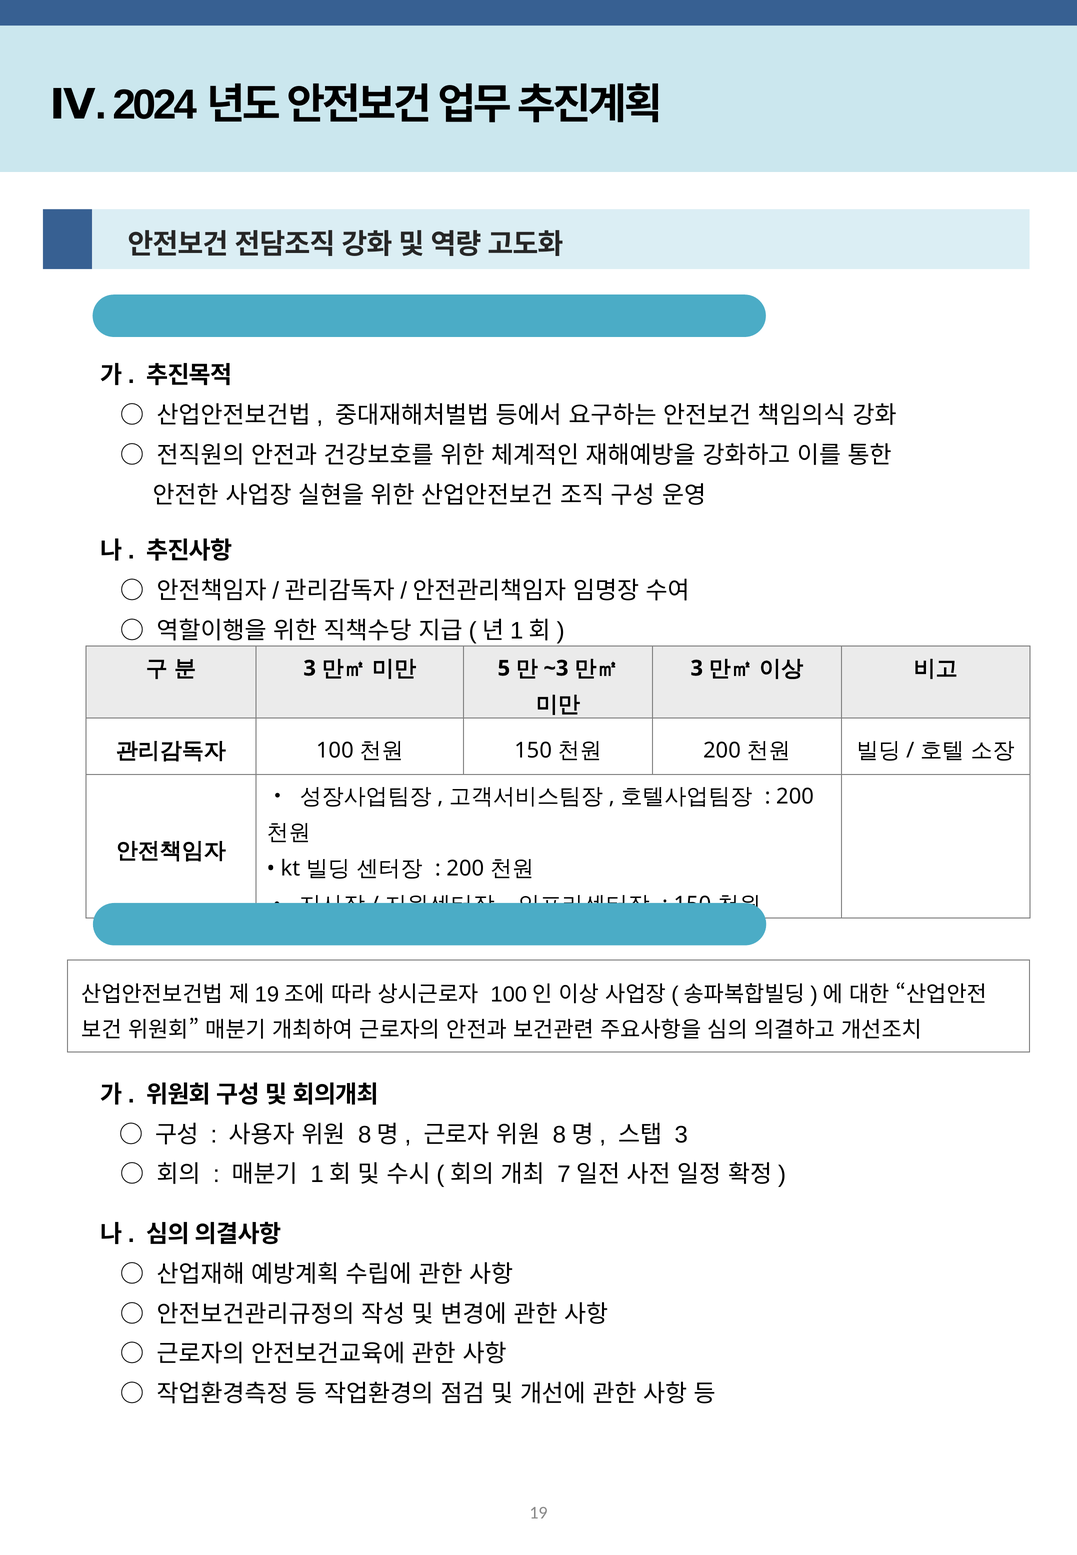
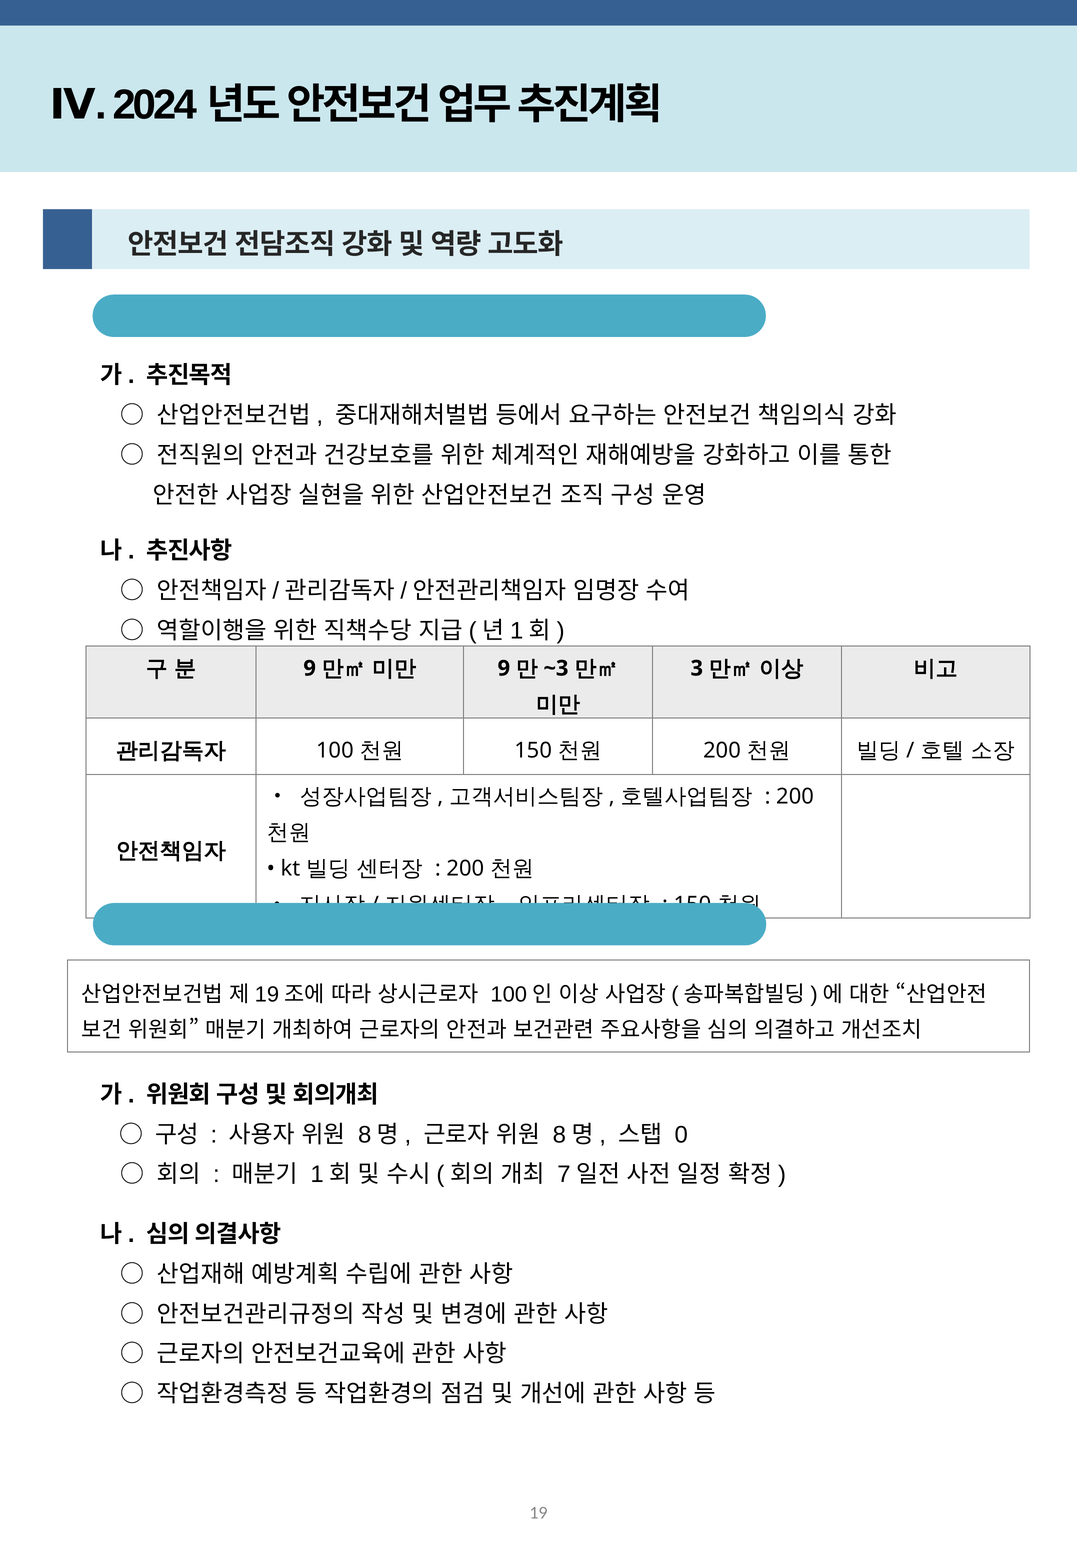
3 at (310, 669): 3 -> 9
5 at (504, 669): 5 -> 9
3 at (681, 1135): 3 -> 0
